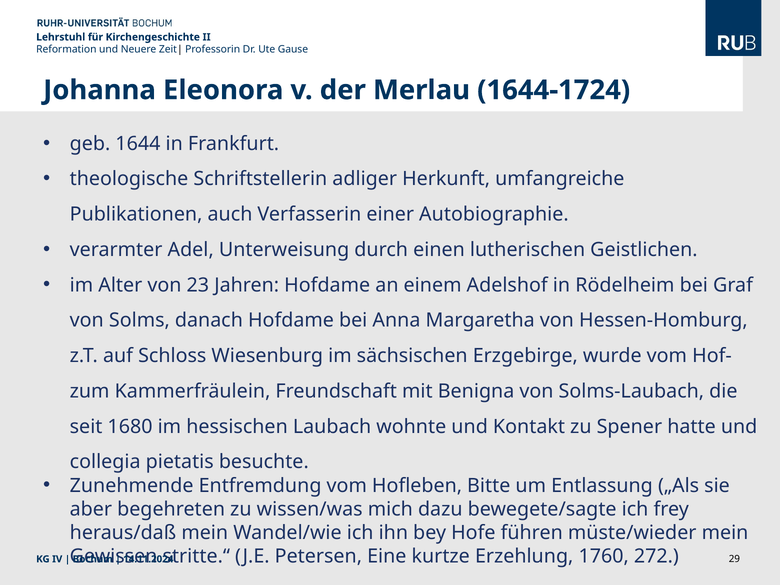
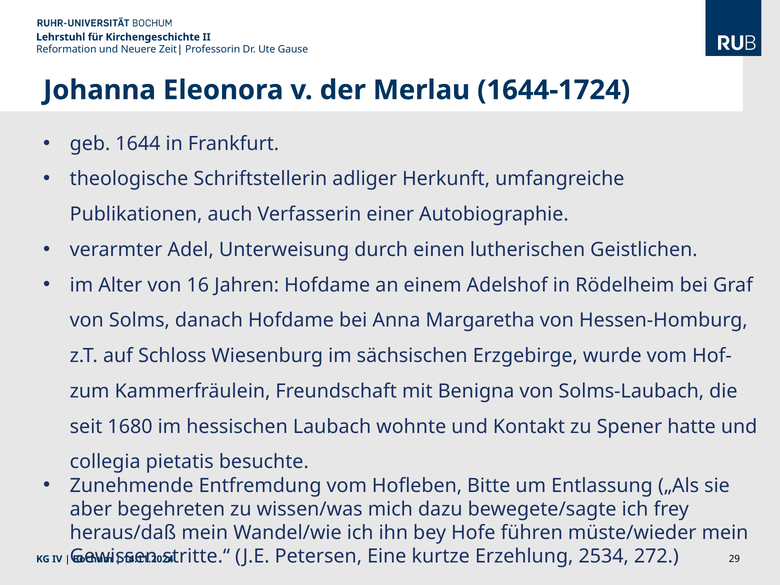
23: 23 -> 16
1760: 1760 -> 2534
